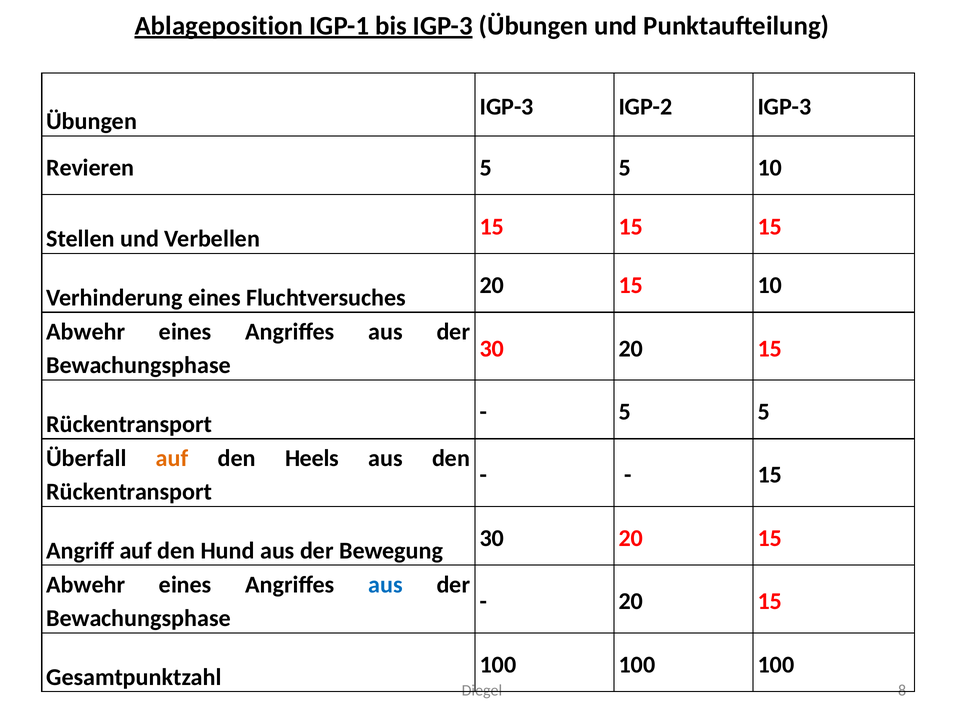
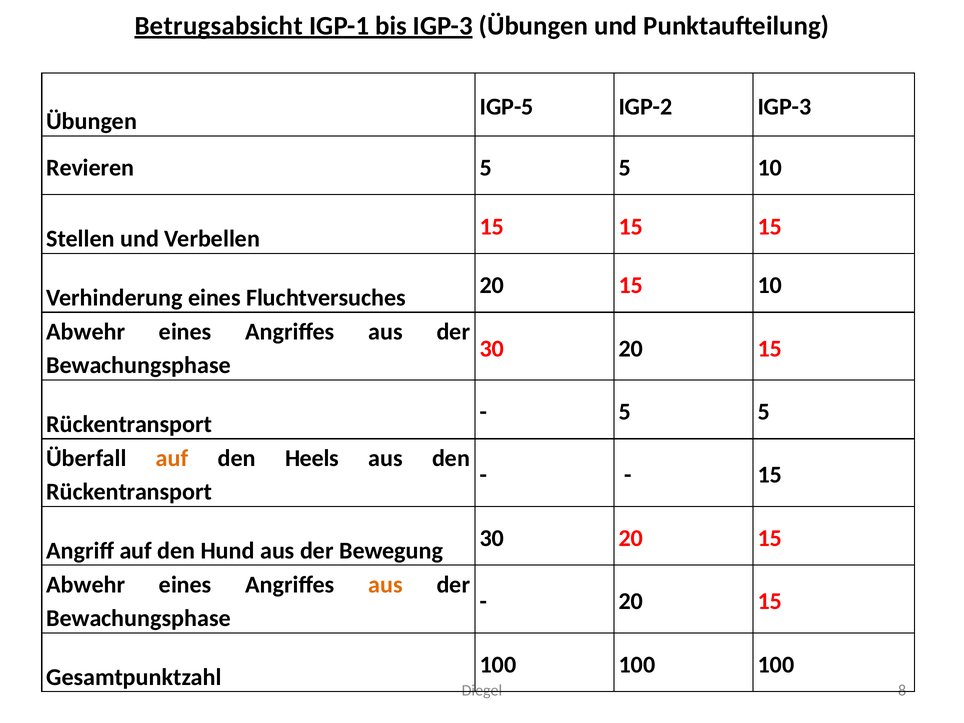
Ablageposition: Ablageposition -> Betrugsabsicht
IGP-3 at (507, 107): IGP-3 -> IGP-5
aus at (385, 585) colour: blue -> orange
